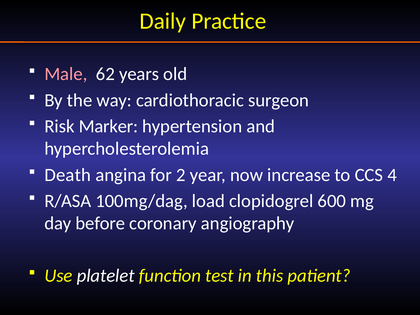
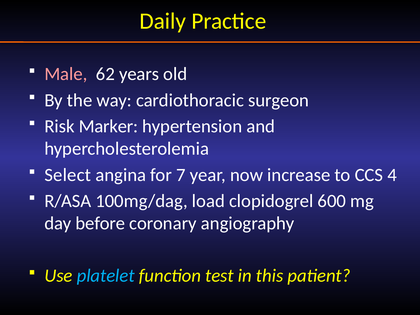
Death: Death -> Select
2: 2 -> 7
platelet colour: white -> light blue
